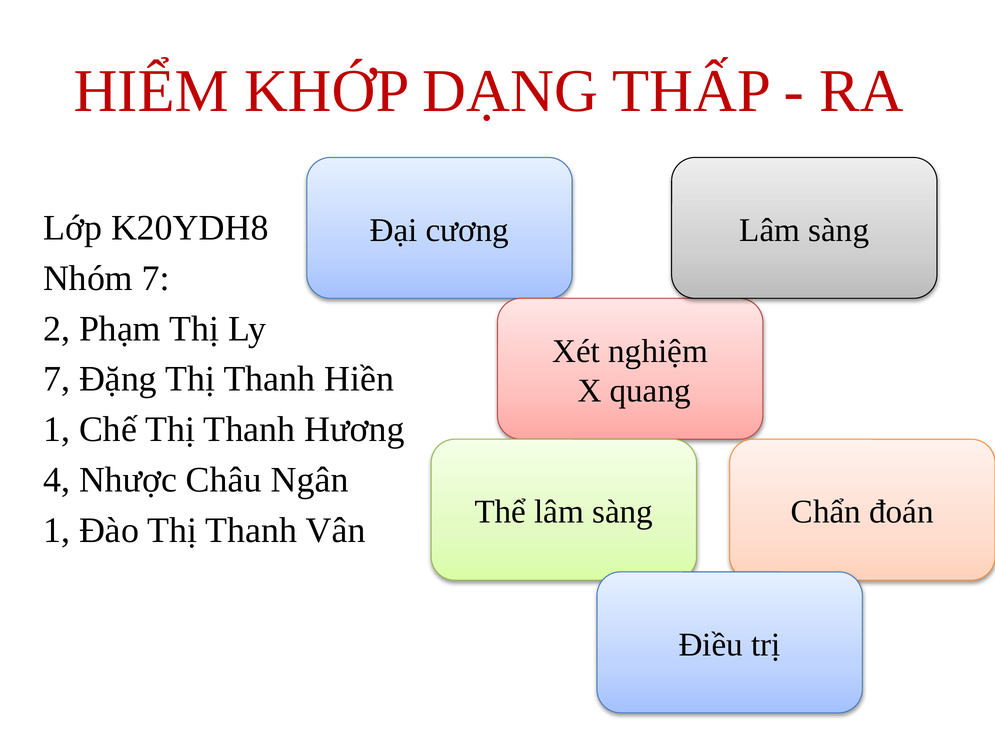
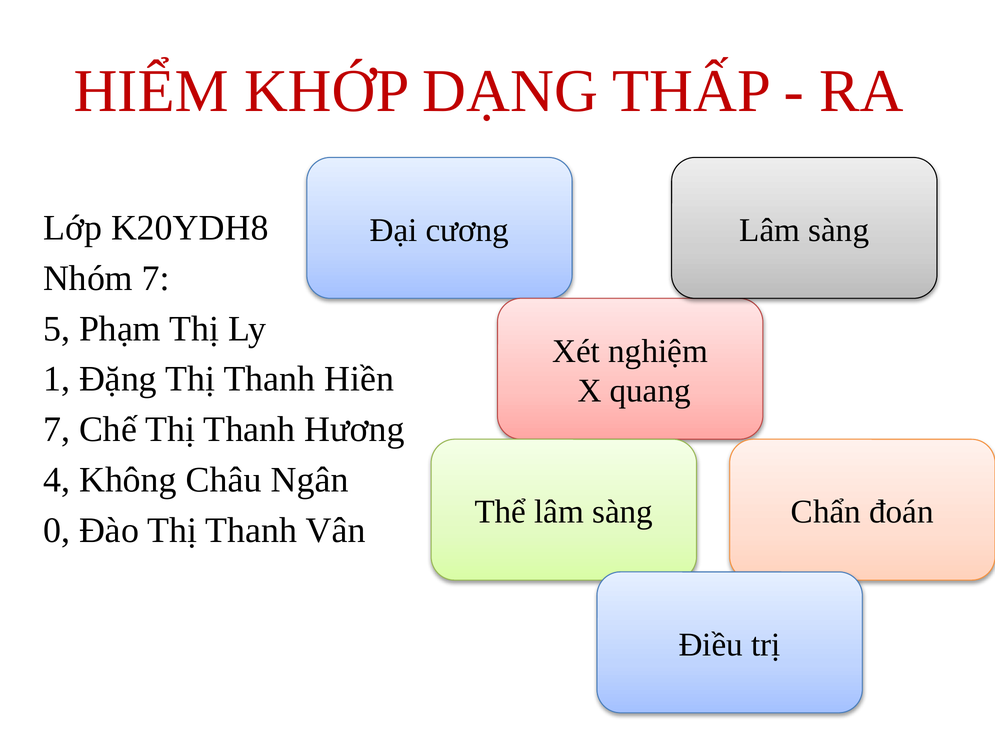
2: 2 -> 5
7 at (57, 379): 7 -> 1
1 at (57, 430): 1 -> 7
Nhược: Nhược -> Không
1 at (57, 530): 1 -> 0
